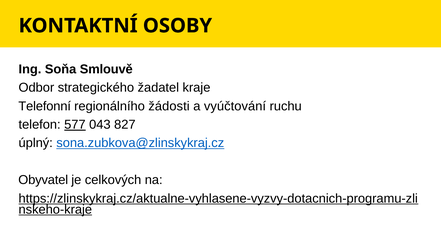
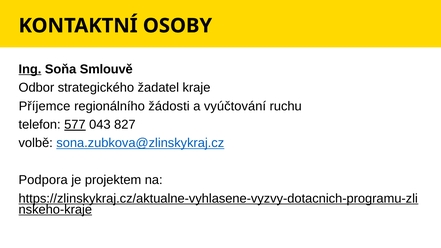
Ing underline: none -> present
Telefonní: Telefonní -> Příjemce
úplný: úplný -> volbě
Obyvatel: Obyvatel -> Podpora
celkových: celkových -> projektem
